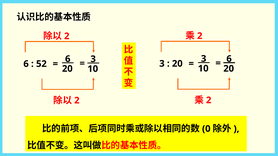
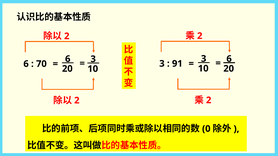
20 at (177, 64): 20 -> 91
52: 52 -> 70
